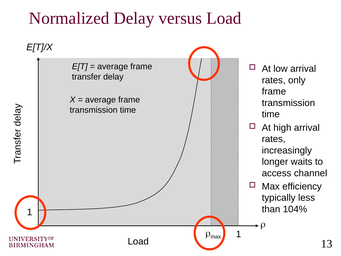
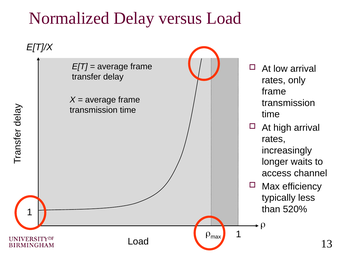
104%: 104% -> 520%
